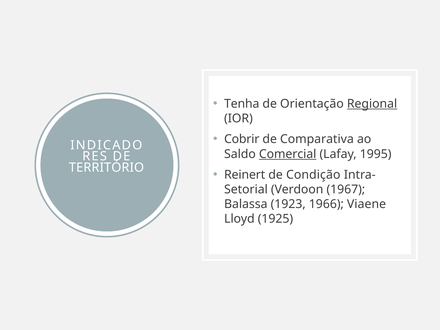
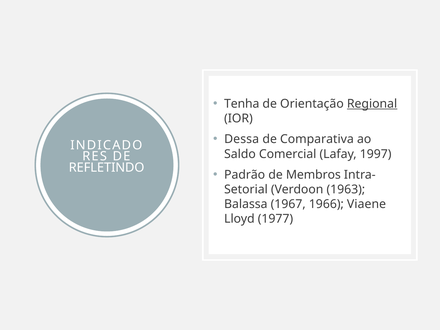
Cobrir: Cobrir -> Dessa
Comercial underline: present -> none
1995: 1995 -> 1997
TERRITÓRIO: TERRITÓRIO -> REFLETINDO
Reinert: Reinert -> Padrão
Condição: Condição -> Membros
1967: 1967 -> 1963
1923: 1923 -> 1967
1925: 1925 -> 1977
